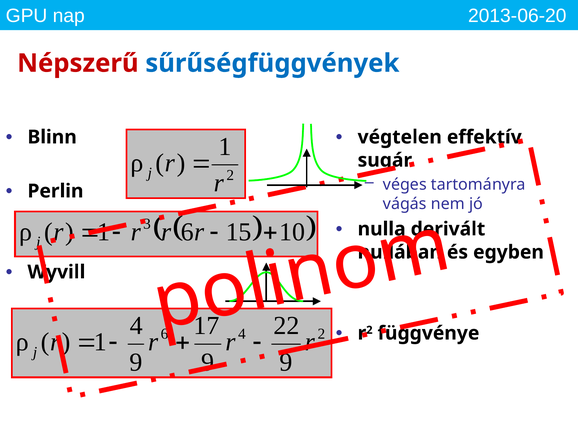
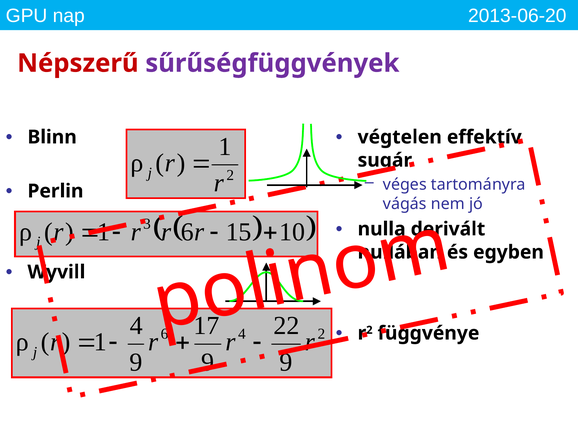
sűrűségfüggvények colour: blue -> purple
